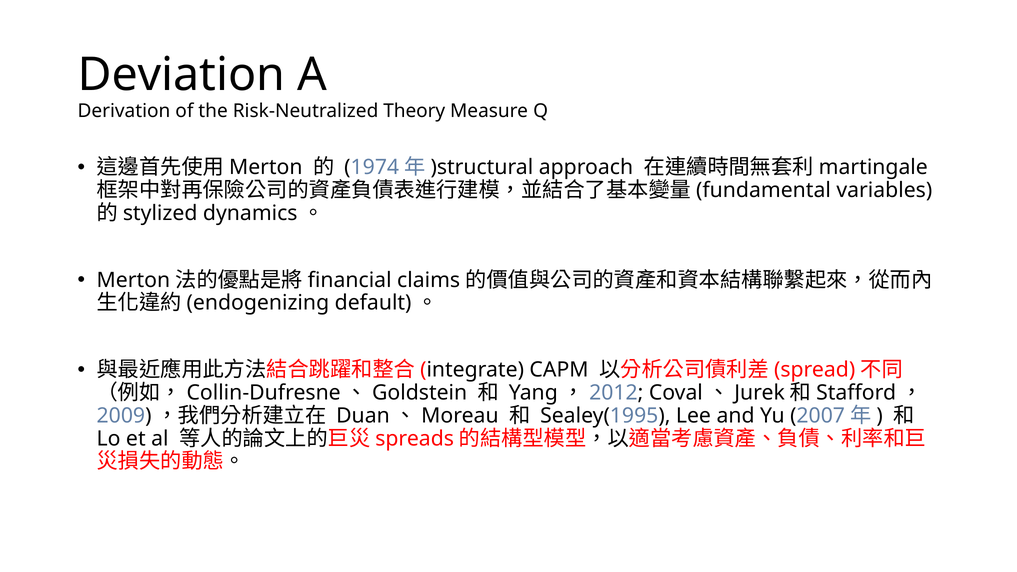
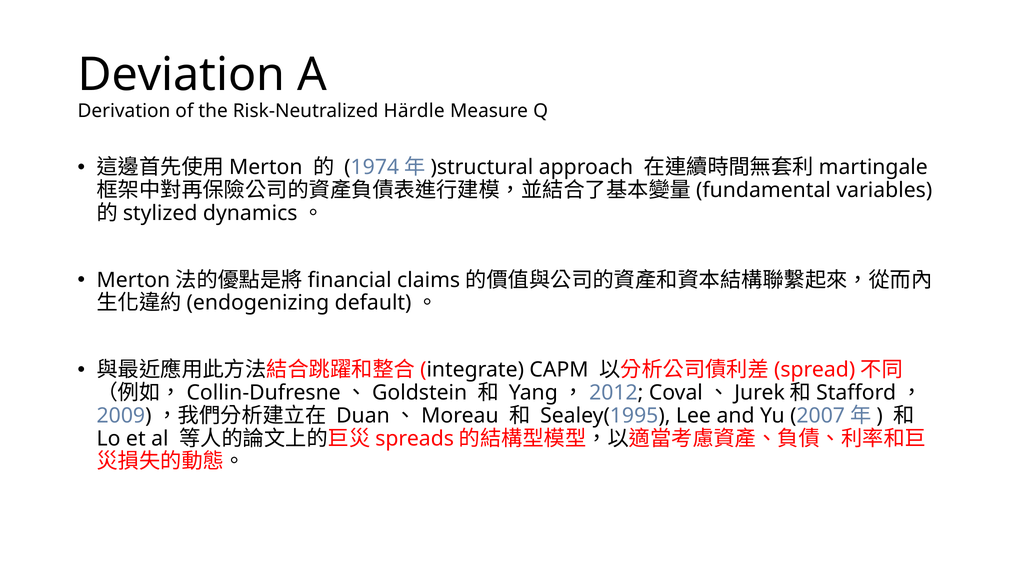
Theory: Theory -> Härdle
